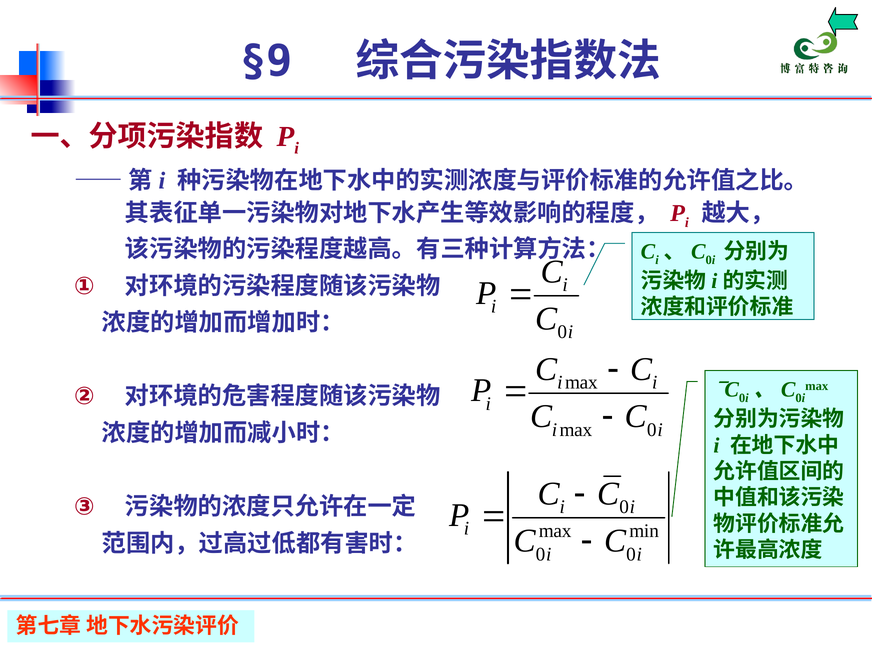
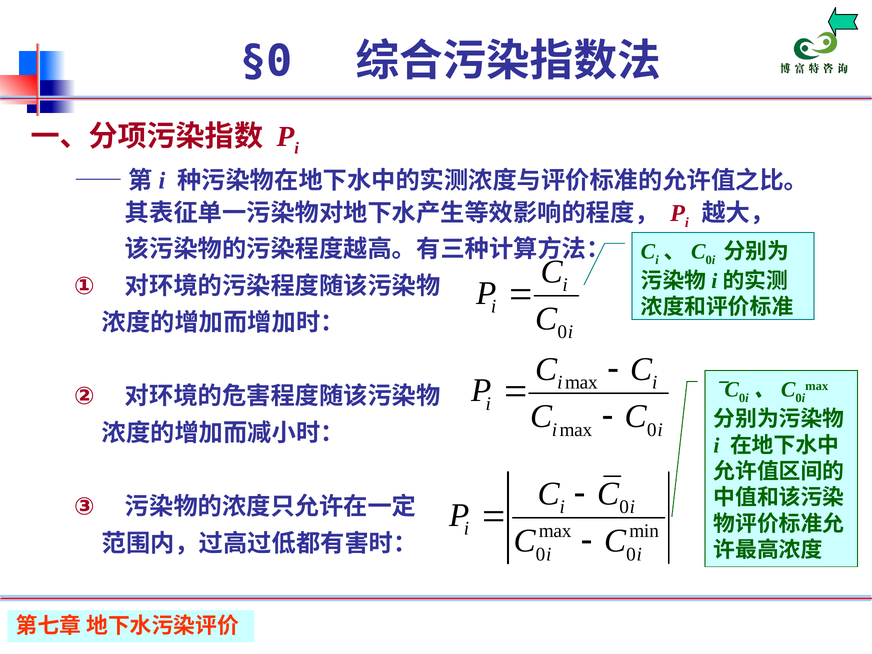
§9: §9 -> §0
